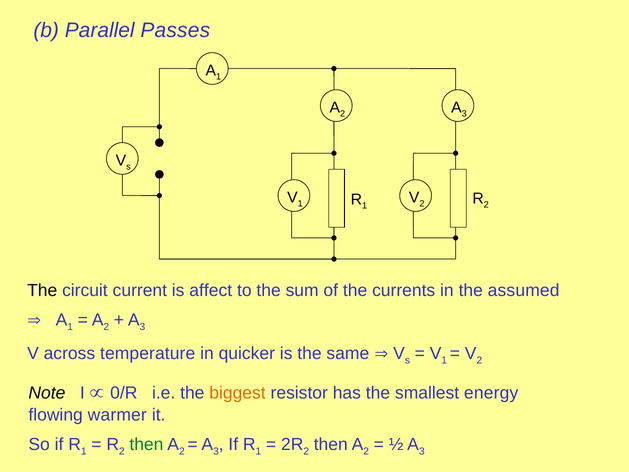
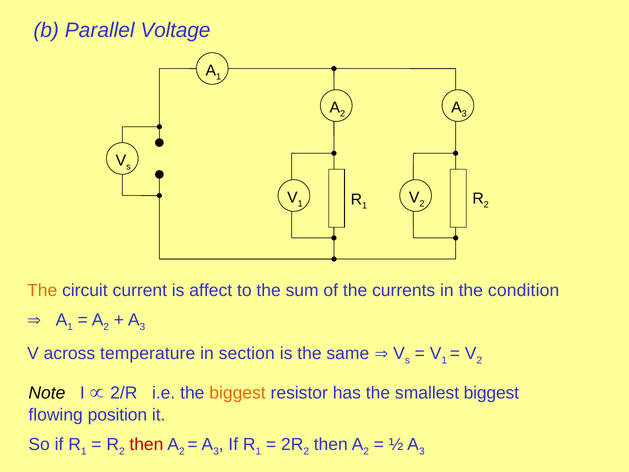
Passes: Passes -> Voltage
The at (42, 290) colour: black -> orange
assumed: assumed -> condition
quicker: quicker -> section
0/R: 0/R -> 2/R
smallest energy: energy -> biggest
warmer: warmer -> position
then at (146, 444) colour: green -> red
